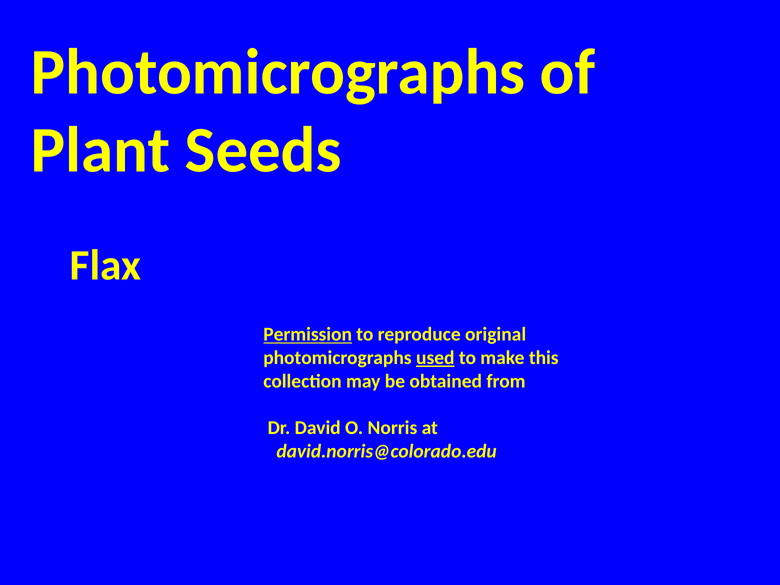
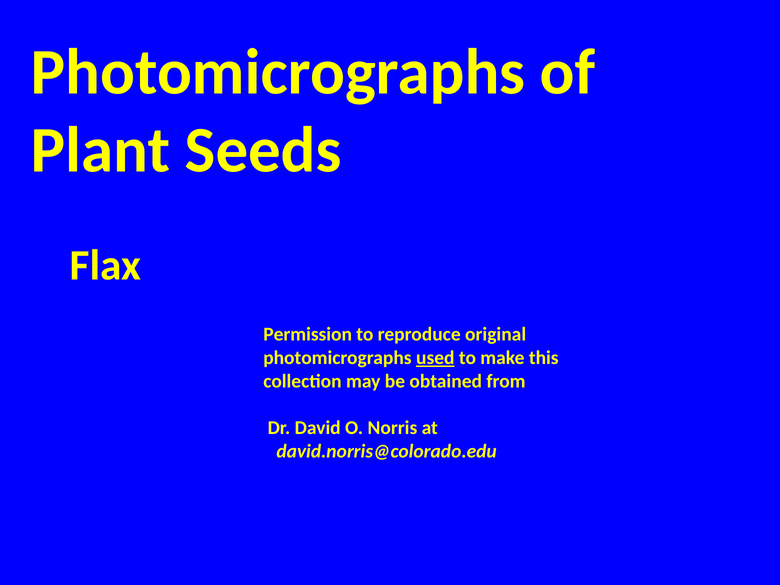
Permission underline: present -> none
